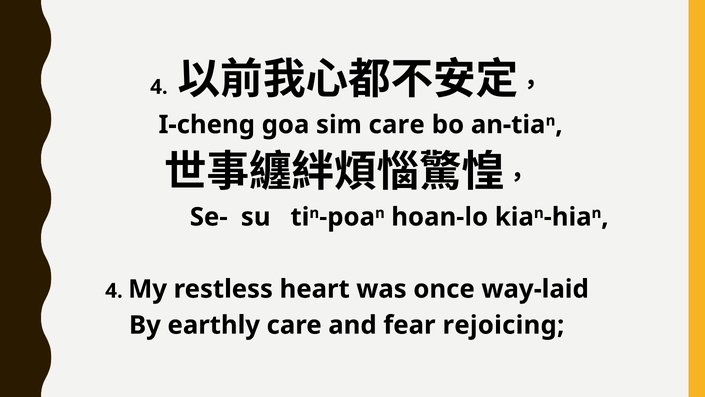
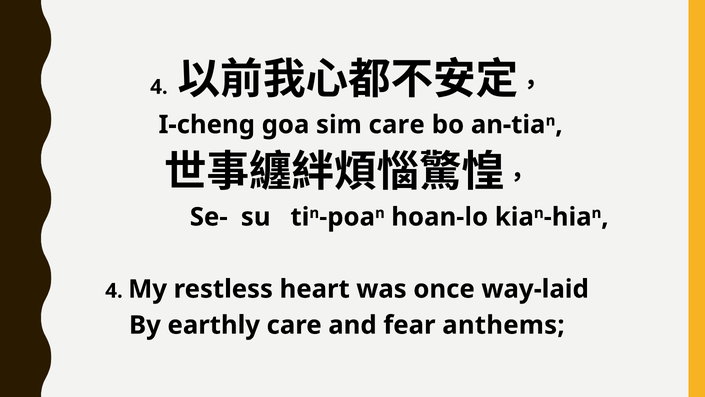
rejoicing: rejoicing -> anthems
